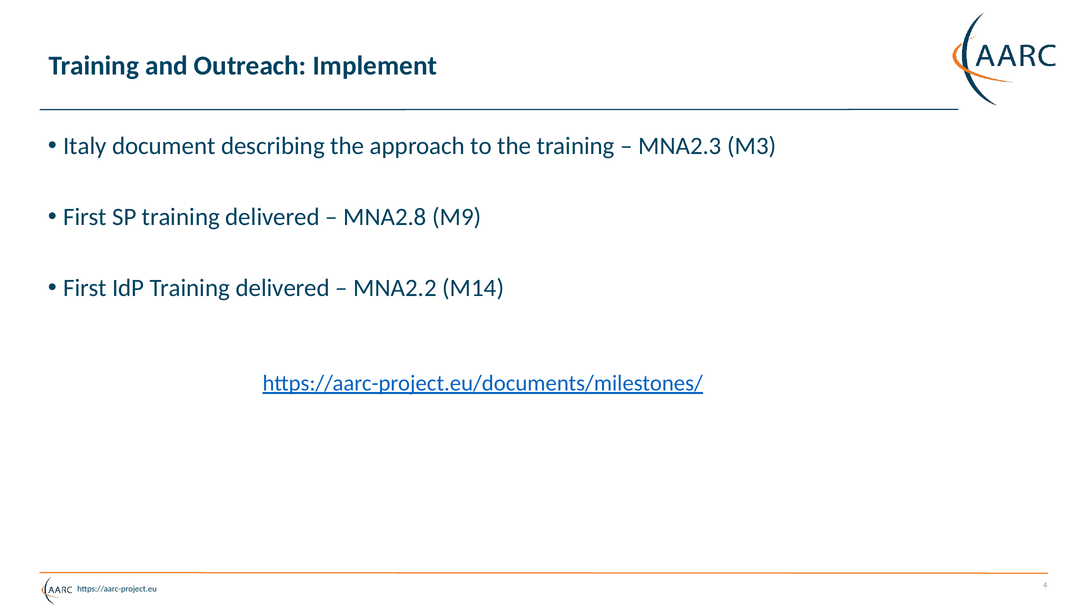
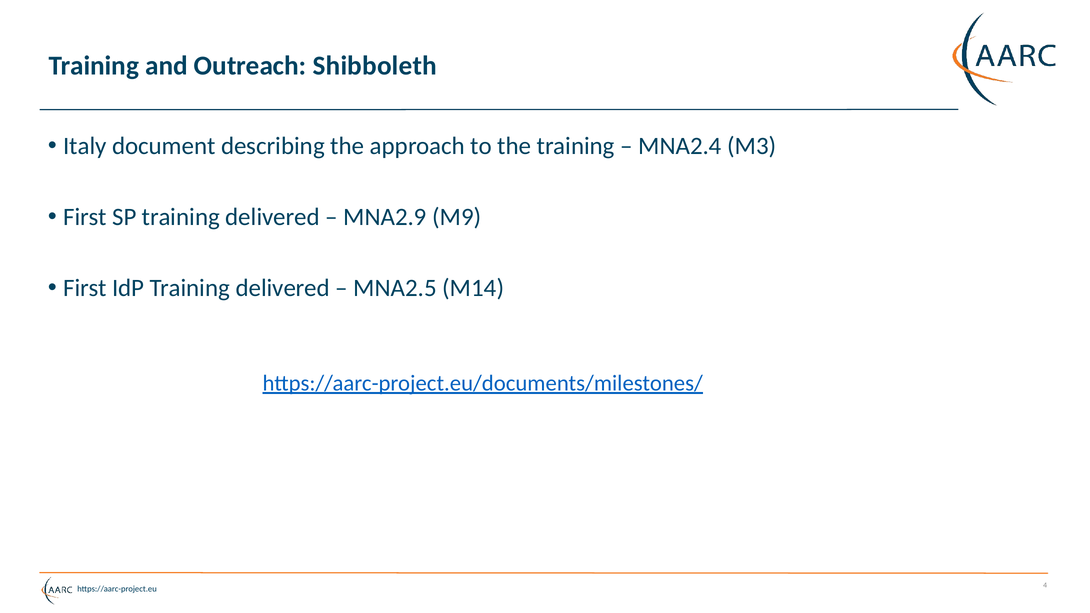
Implement: Implement -> Shibboleth
MNA2.3: MNA2.3 -> MNA2.4
MNA2.8: MNA2.8 -> MNA2.9
MNA2.2: MNA2.2 -> MNA2.5
